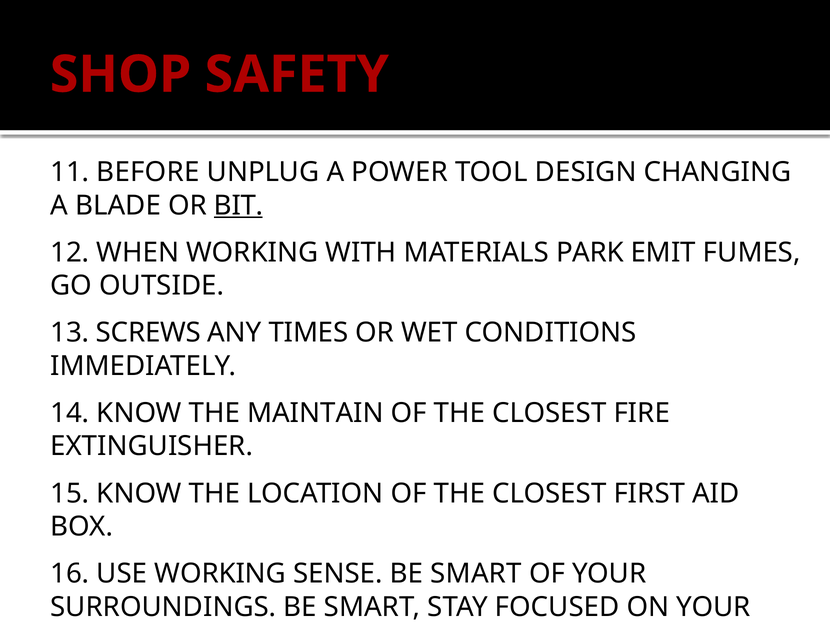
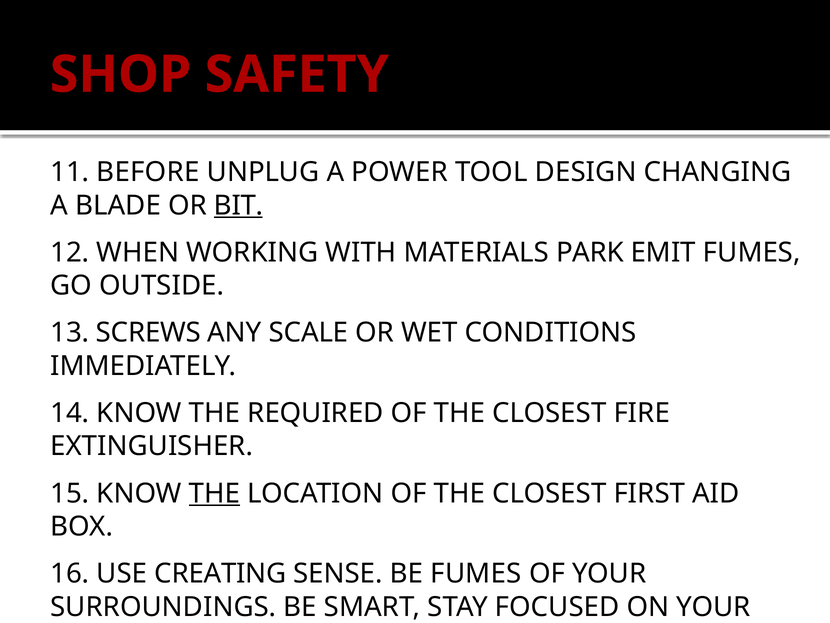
TIMES: TIMES -> SCALE
MAINTAIN: MAINTAIN -> REQUIRED
THE at (214, 493) underline: none -> present
USE WORKING: WORKING -> CREATING
SENSE BE SMART: SMART -> FUMES
